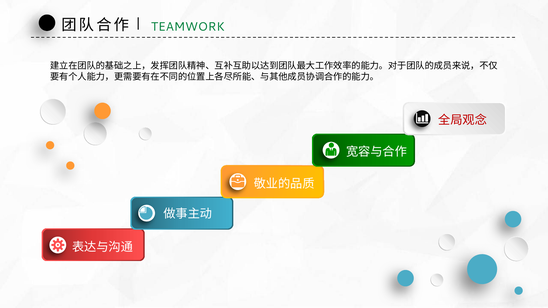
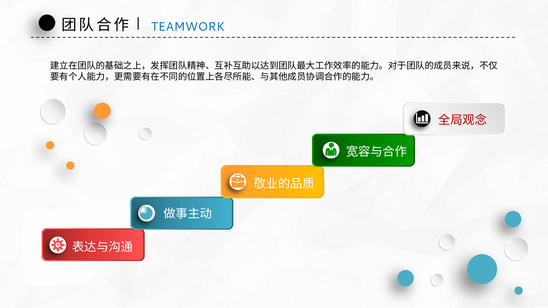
TEAMWORK colour: green -> blue
